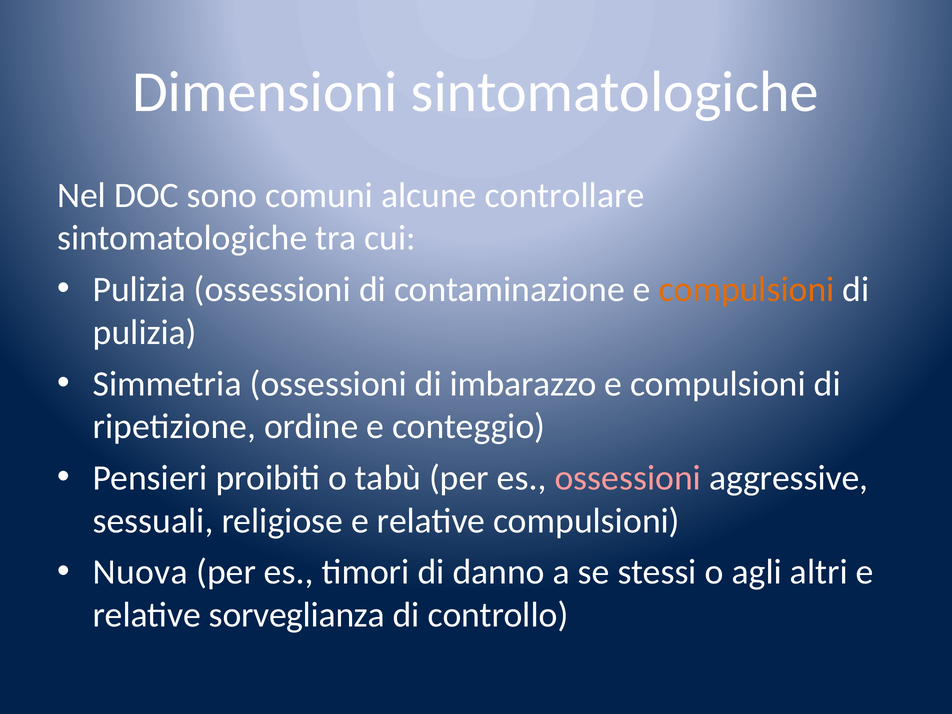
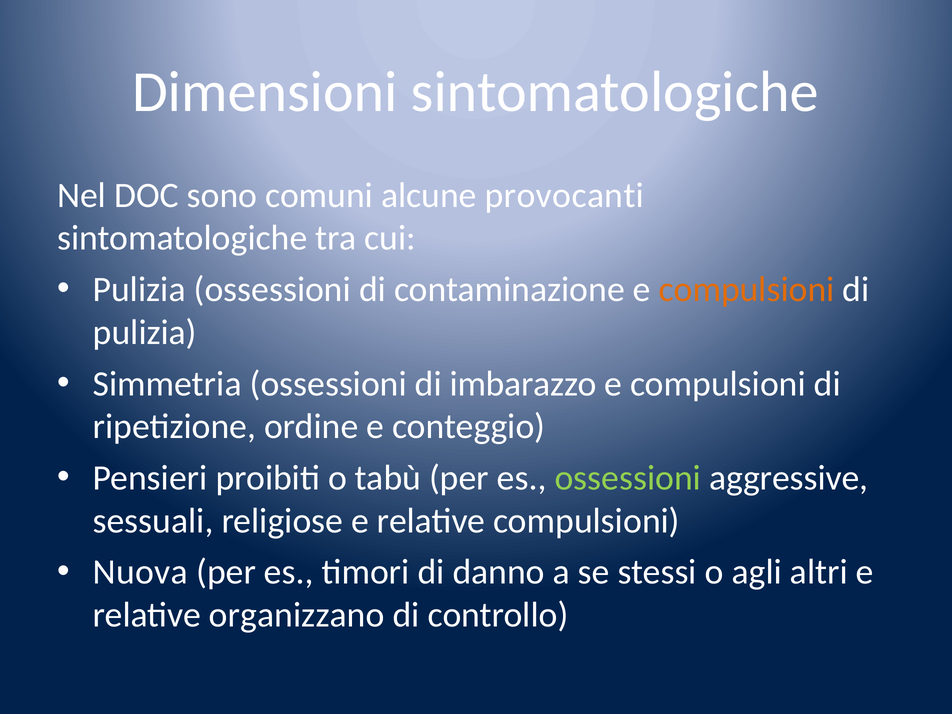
controllare: controllare -> provocanti
ossessioni at (628, 478) colour: pink -> light green
sorveglianza: sorveglianza -> organizzano
